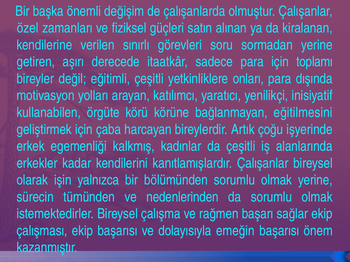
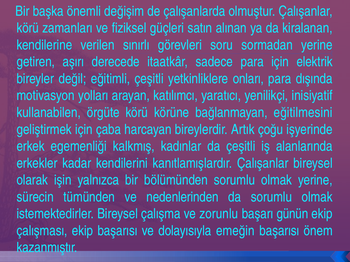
özel at (28, 28): özel -> körü
toplamı: toplamı -> elektrik
rağmen: rağmen -> zorunlu
sağlar: sağlar -> günün
